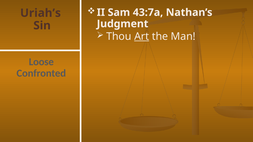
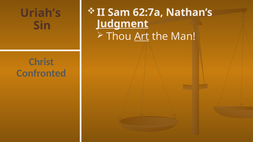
43:7a: 43:7a -> 62:7a
Judgment underline: none -> present
Loose: Loose -> Christ
